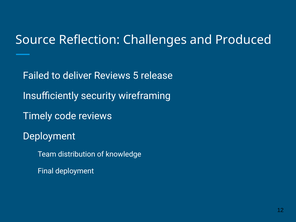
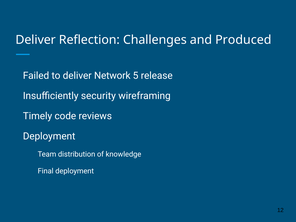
Source at (36, 40): Source -> Deliver
deliver Reviews: Reviews -> Network
